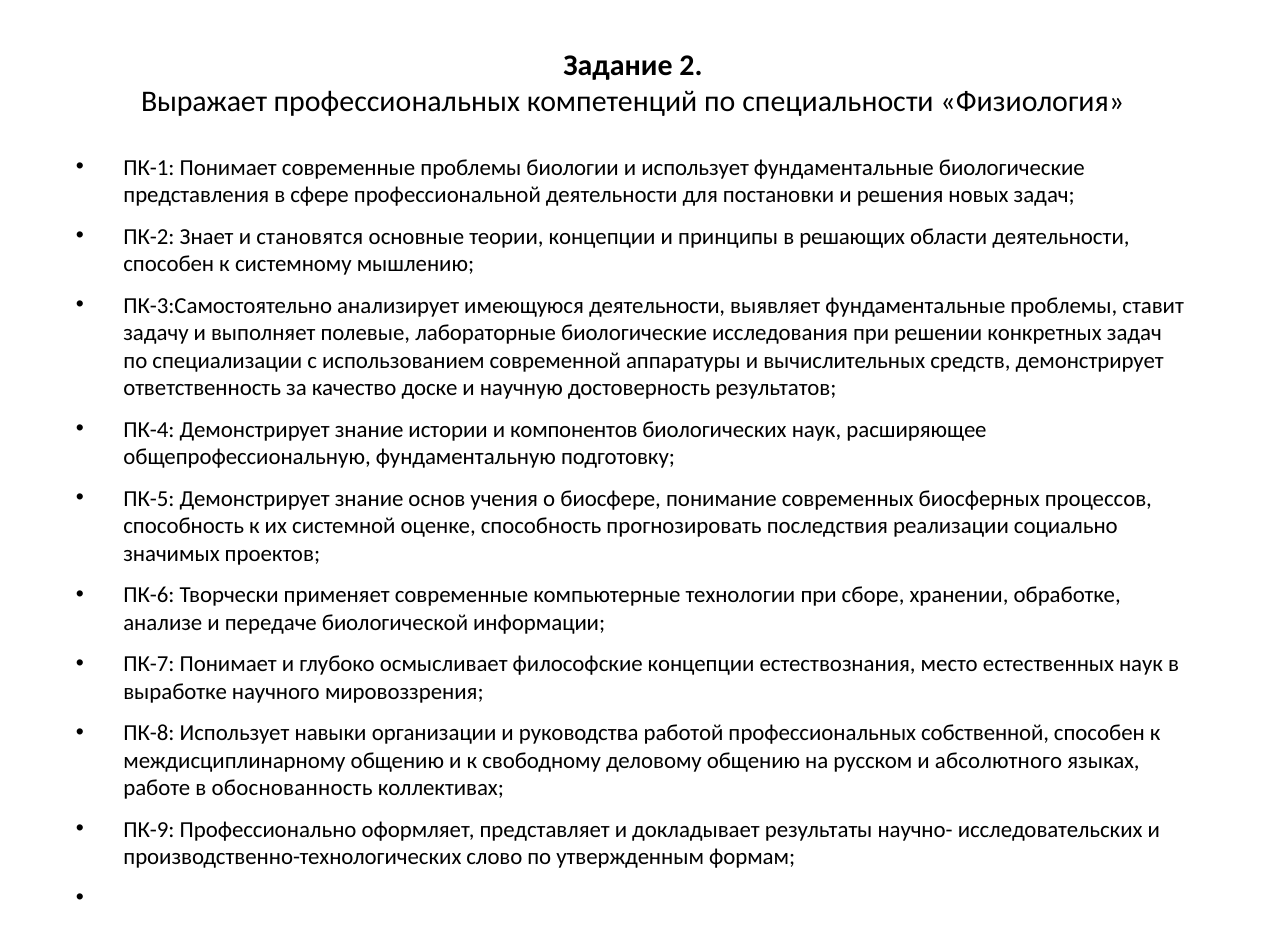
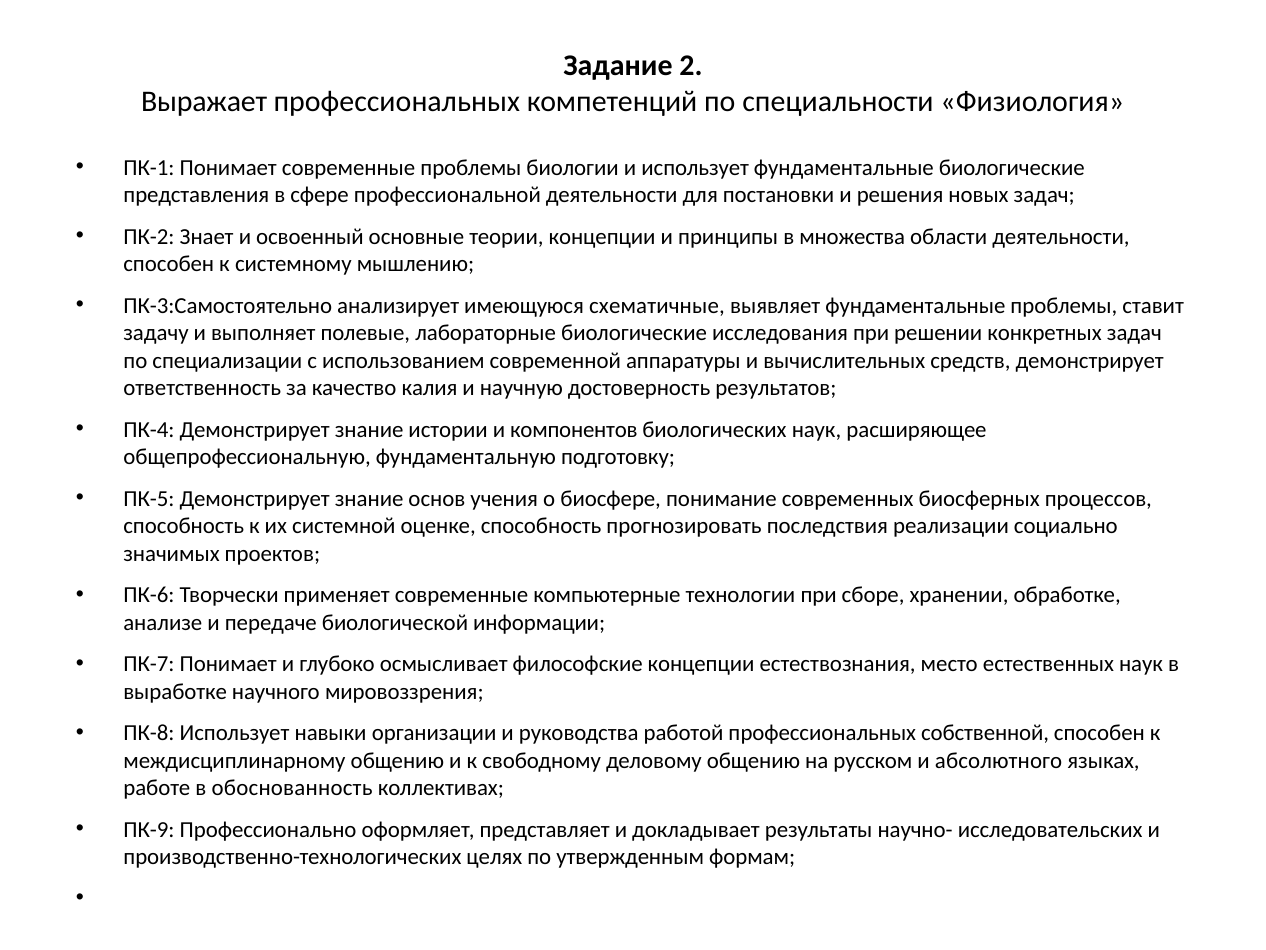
становятся: становятся -> освоенный
решающих: решающих -> множества
имеющуюся деятельности: деятельности -> схематичные
доске: доске -> калия
слово: слово -> целях
